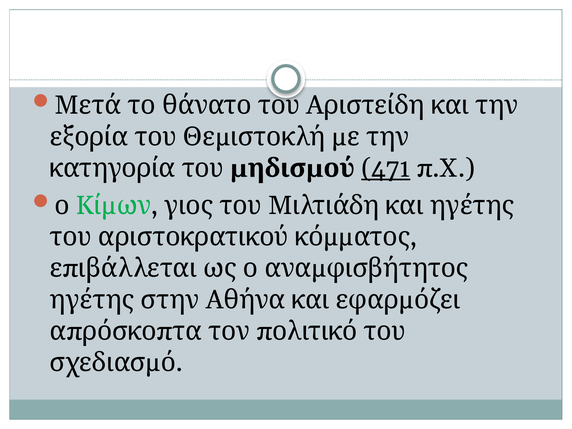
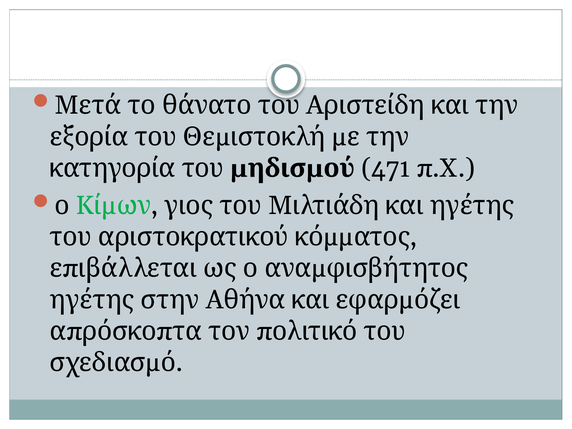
471 underline: present -> none
